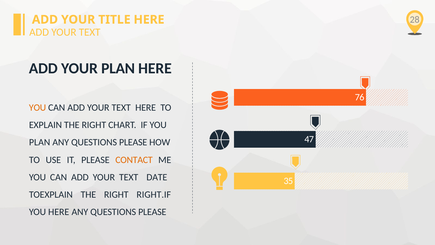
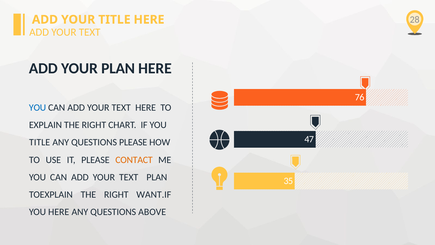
YOU at (38, 108) colour: orange -> blue
PLAN at (40, 142): PLAN -> TITLE
TEXT DATE: DATE -> PLAN
RIGHT.IF: RIGHT.IF -> WANT.IF
PLEASE at (152, 212): PLEASE -> ABOVE
